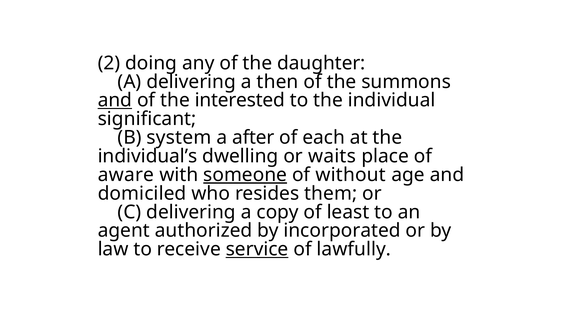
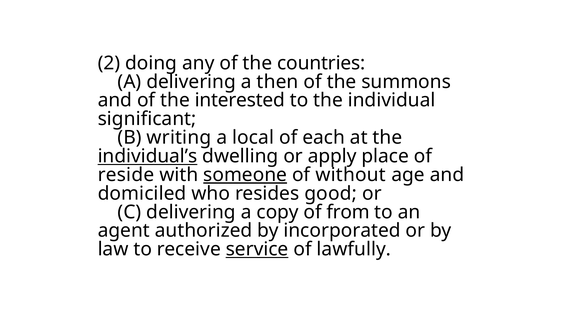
daughter: daughter -> countries
and at (115, 100) underline: present -> none
system: system -> writing
after: after -> local
individual’s underline: none -> present
waits: waits -> apply
aware: aware -> reside
them: them -> good
least: least -> from
